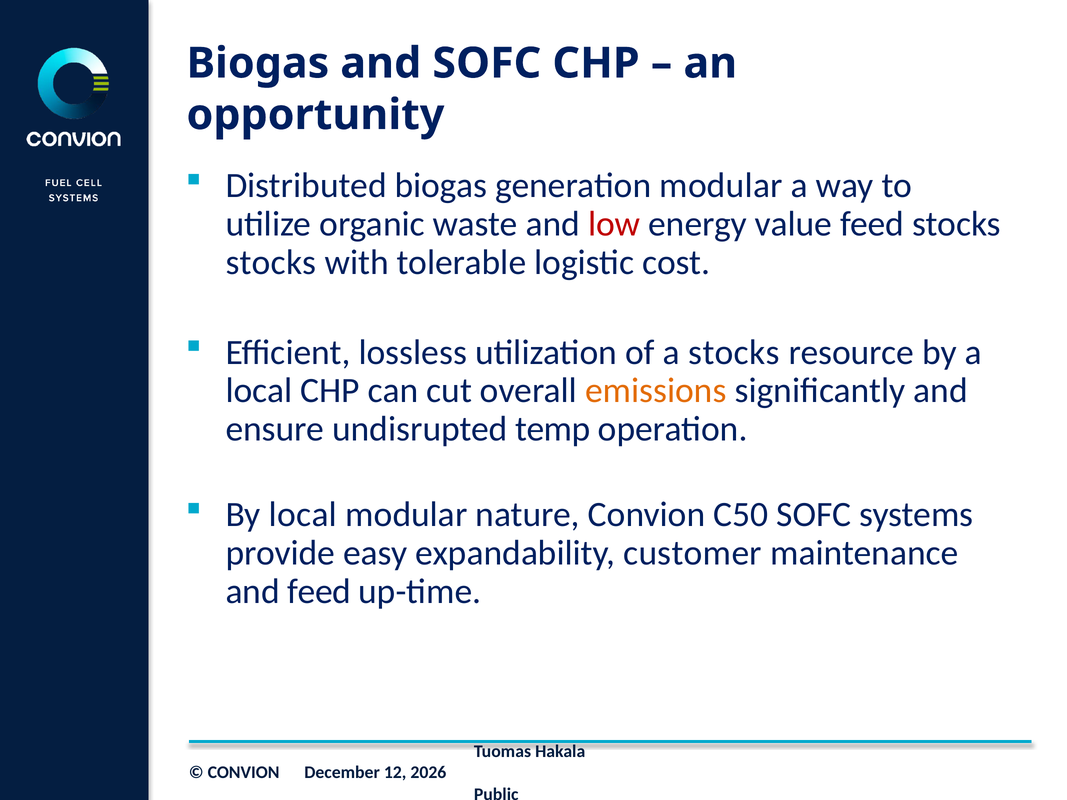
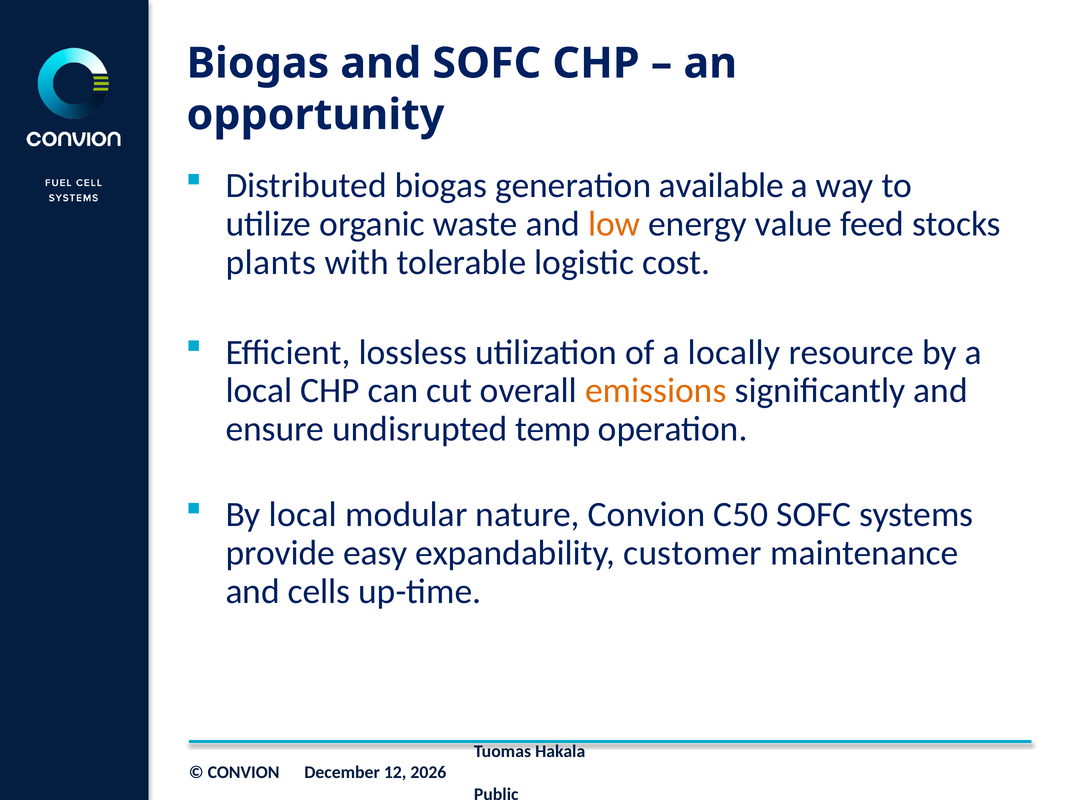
generation modular: modular -> available
low colour: red -> orange
stocks at (271, 262): stocks -> plants
a stocks: stocks -> locally
and feed: feed -> cells
